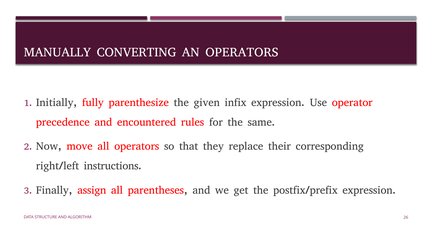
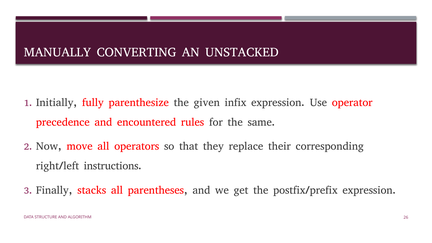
AN OPERATORS: OPERATORS -> UNSTACKED
assign: assign -> stacks
